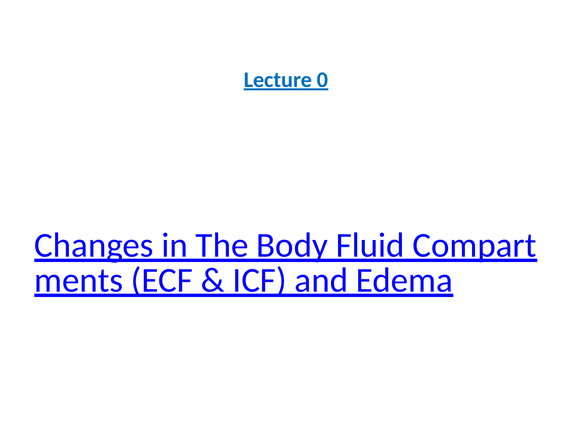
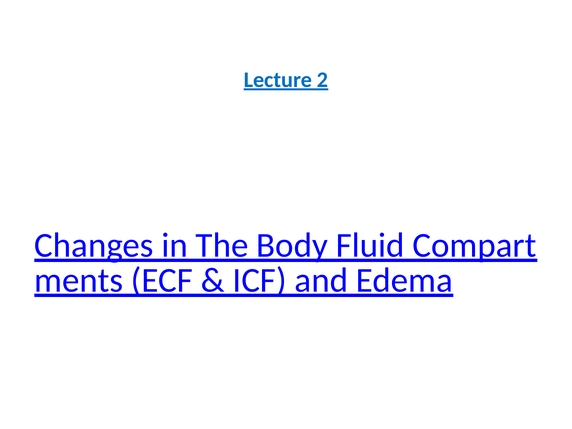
0: 0 -> 2
